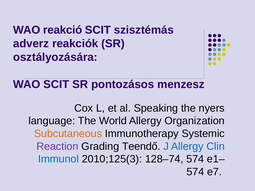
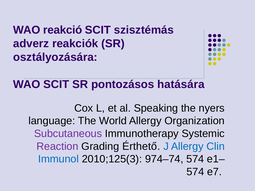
menzesz: menzesz -> hatására
Subcutaneous colour: orange -> purple
Teendő: Teendő -> Érthető
128–74: 128–74 -> 974–74
